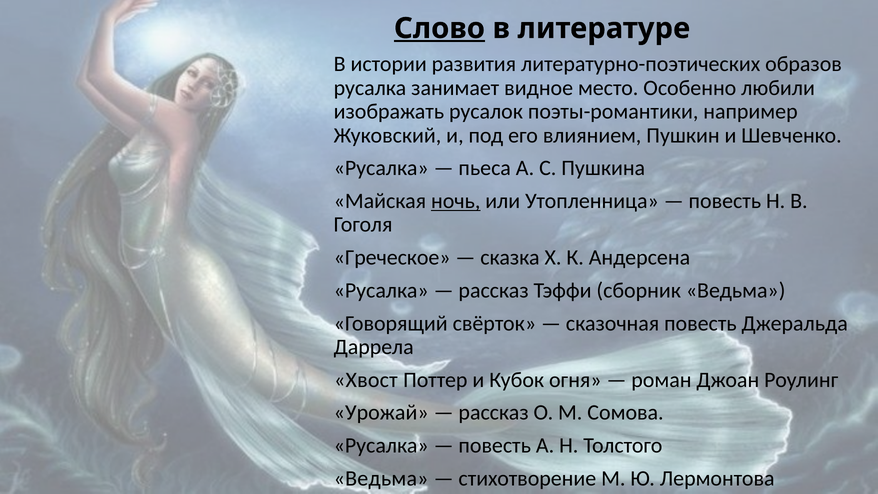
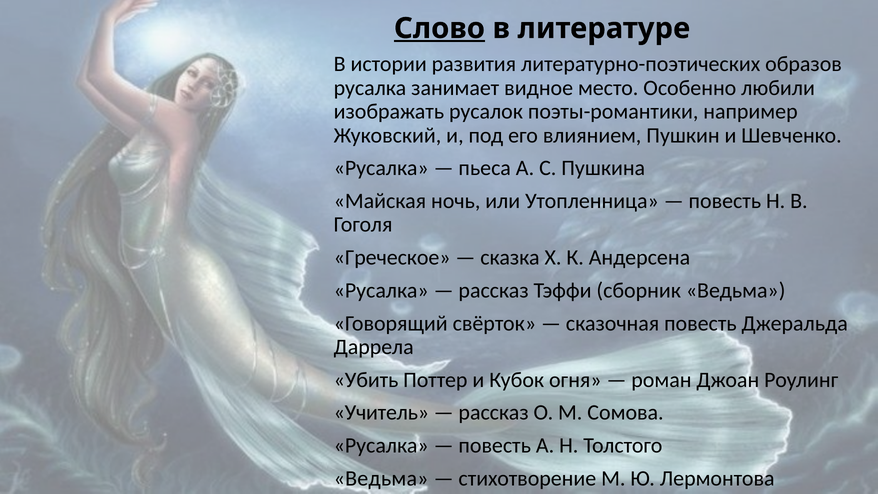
ночь underline: present -> none
Хвост: Хвост -> Убить
Урожай: Урожай -> Учитель
